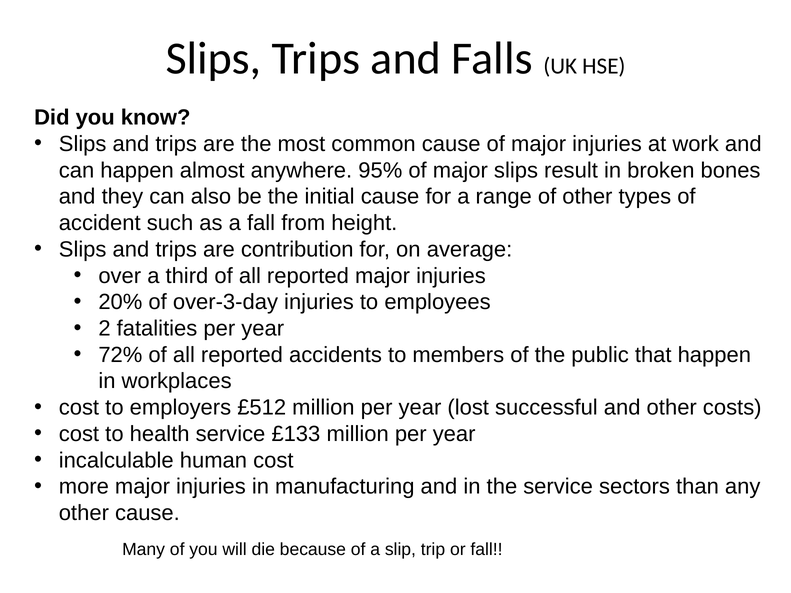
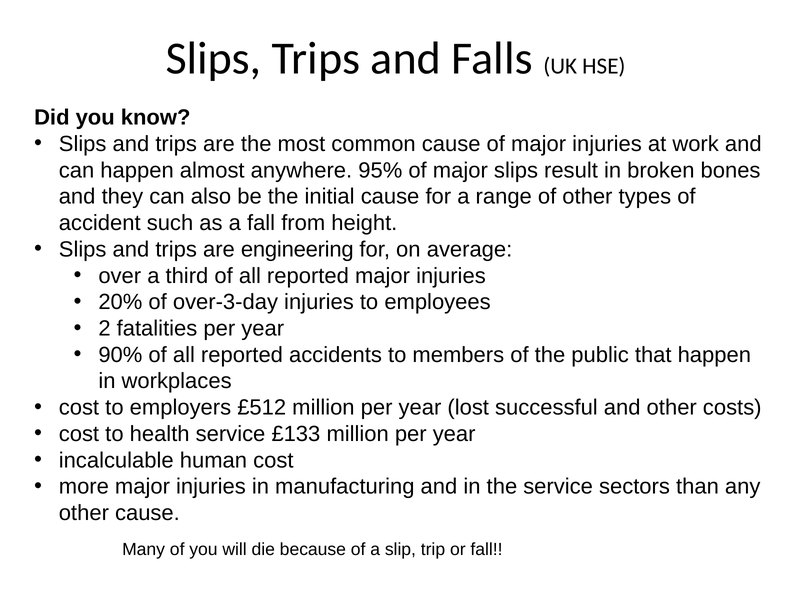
contribution: contribution -> engineering
72%: 72% -> 90%
